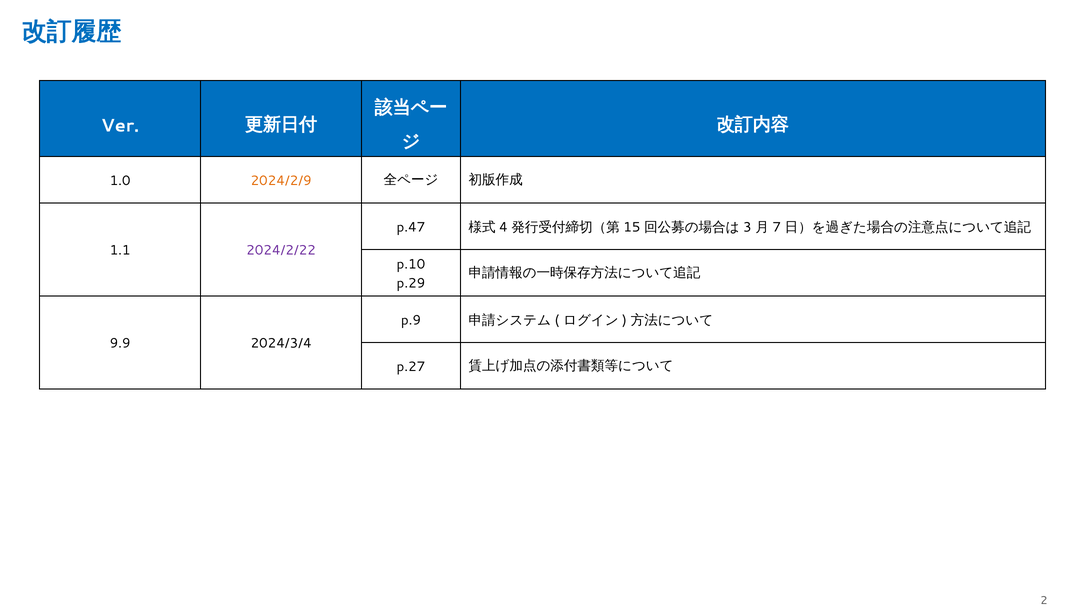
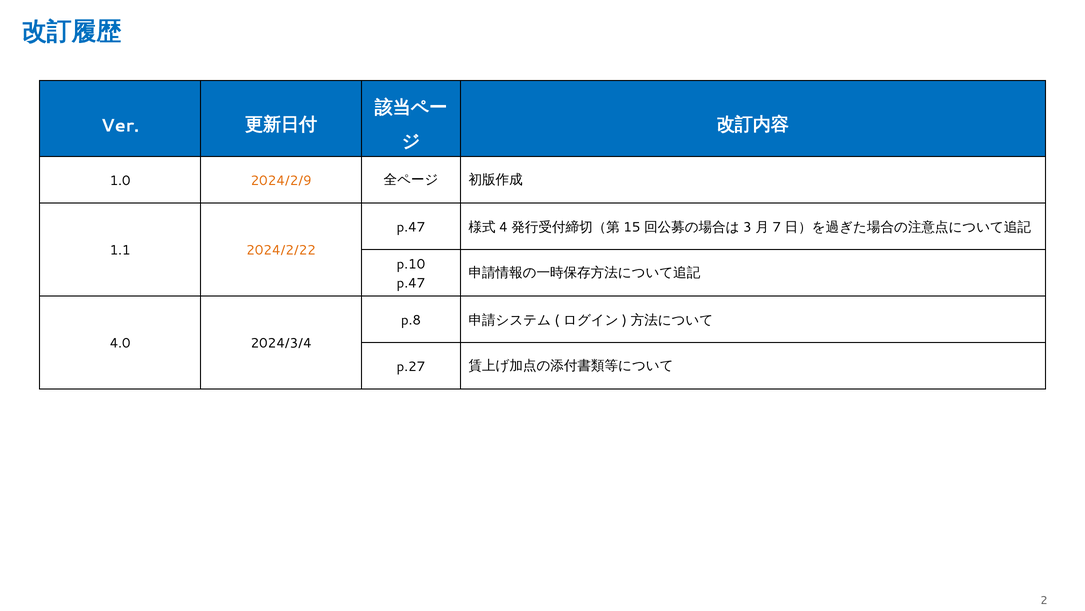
2024/2/22 colour: purple -> orange
p.29 at (411, 283): p.29 -> p.47
p.9: p.9 -> p.8
9.9: 9.9 -> 4.0
